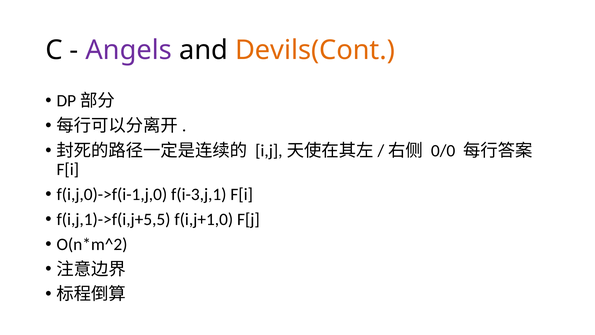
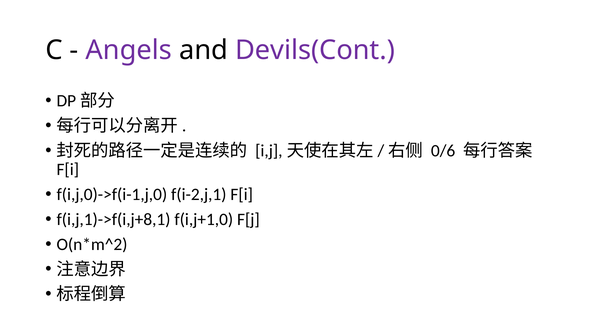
Devils(Cont colour: orange -> purple
0/0: 0/0 -> 0/6
f(i-3,j,1: f(i-3,j,1 -> f(i-2,j,1
f(i,j,1)->f(i,j+5,5: f(i,j,1)->f(i,j+5,5 -> f(i,j,1)->f(i,j+8,1
